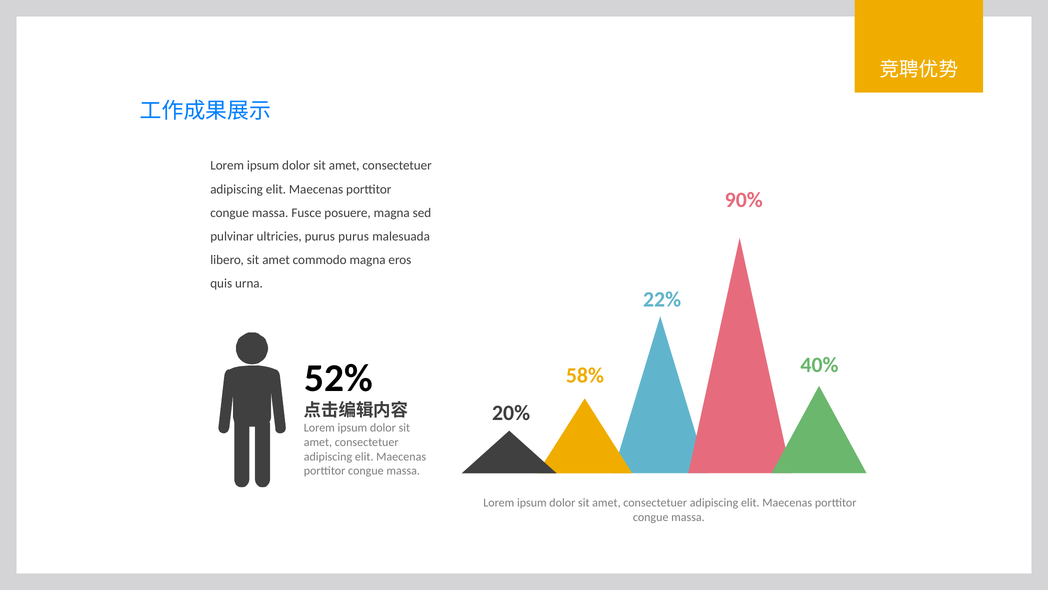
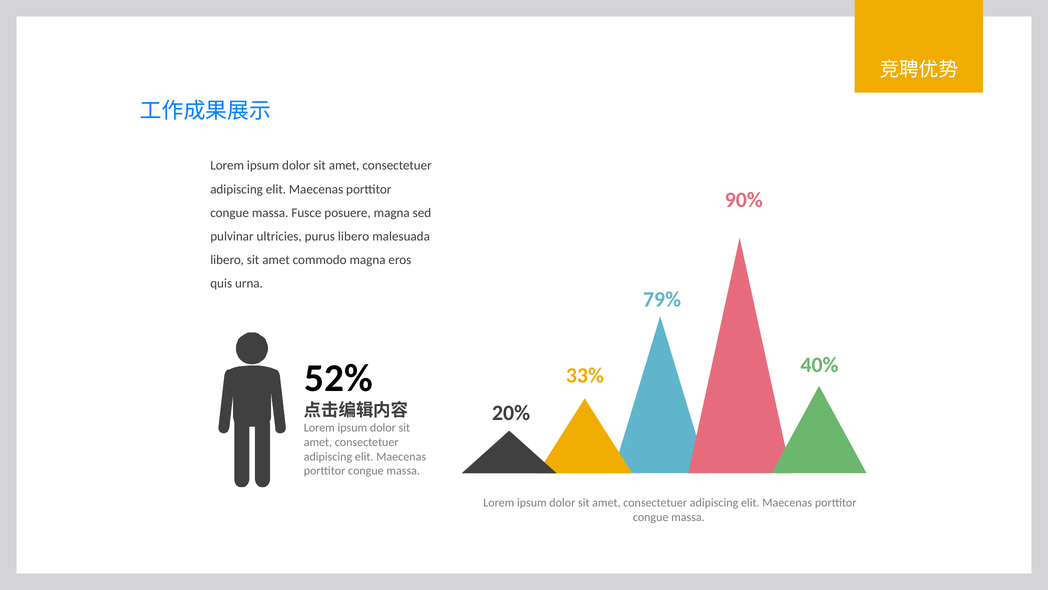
purus purus: purus -> libero
22%: 22% -> 79%
58%: 58% -> 33%
